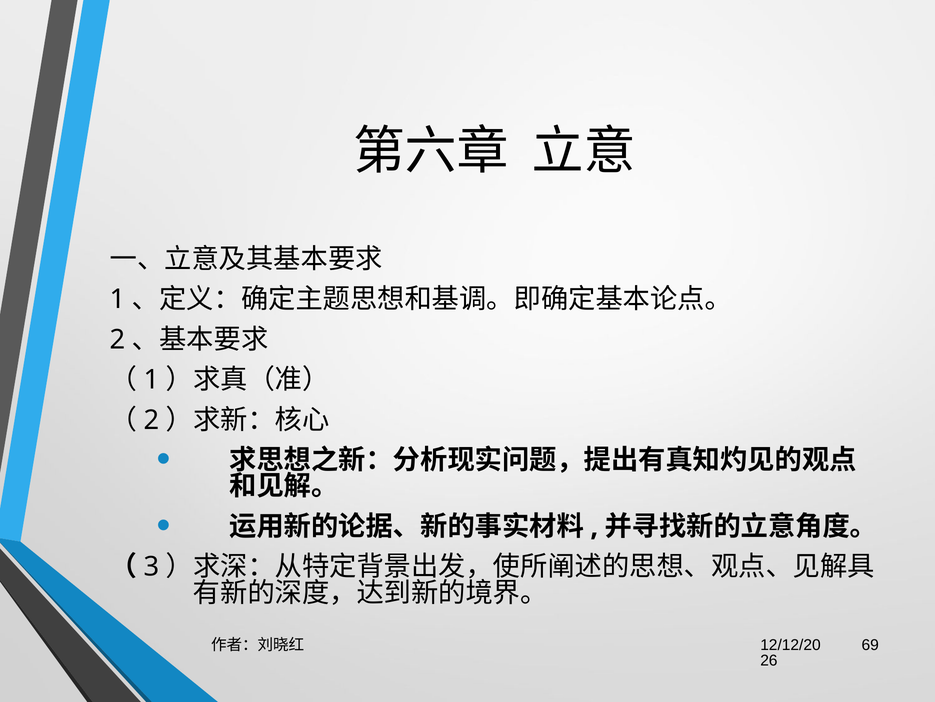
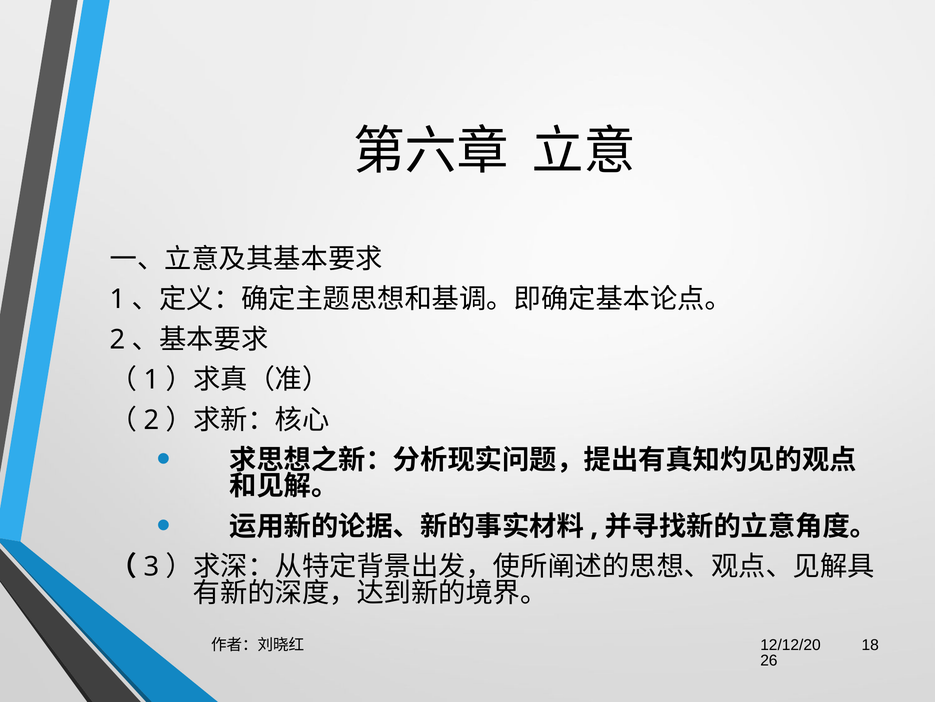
69: 69 -> 18
